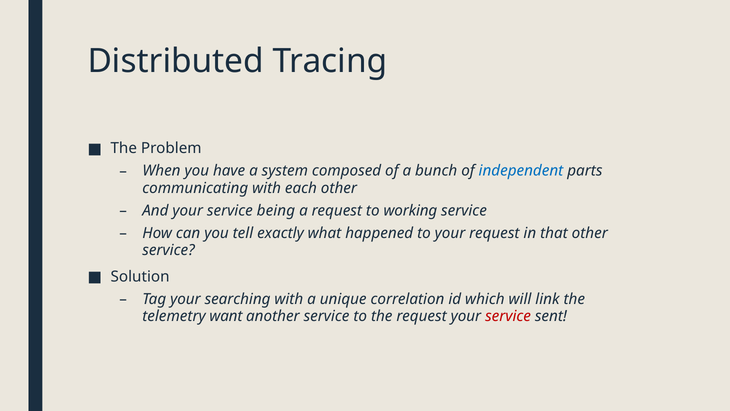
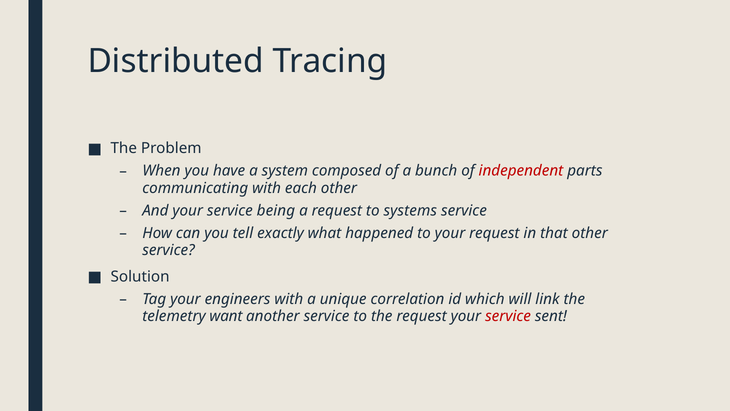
independent colour: blue -> red
working: working -> systems
searching: searching -> engineers
